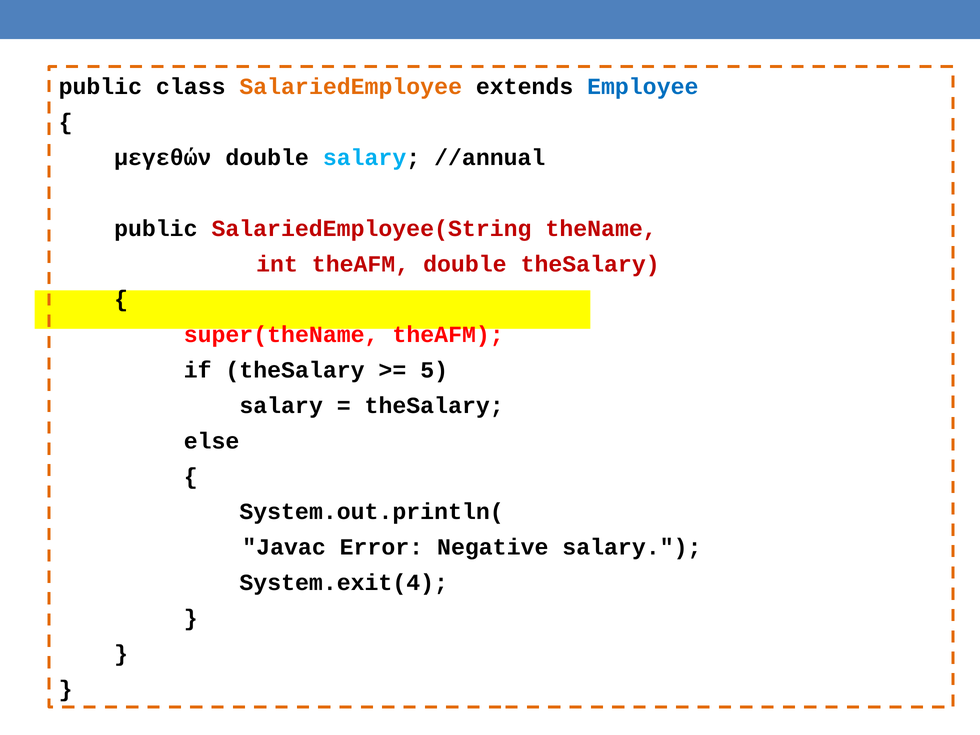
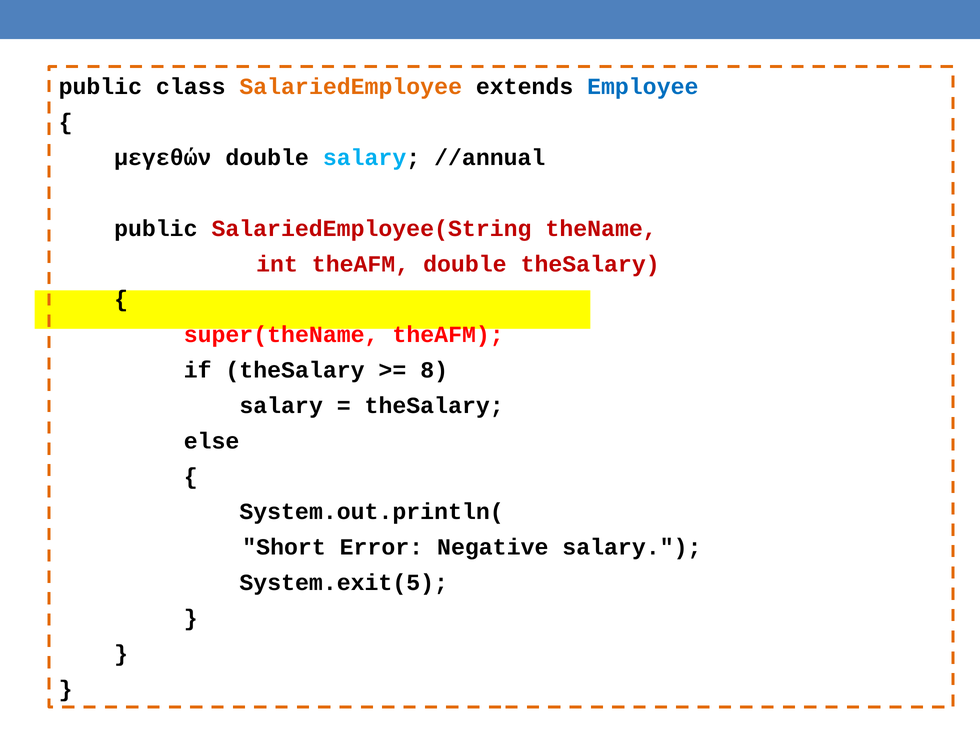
5: 5 -> 8
Javac: Javac -> Short
System.exit(4: System.exit(4 -> System.exit(5
